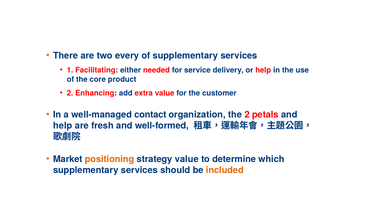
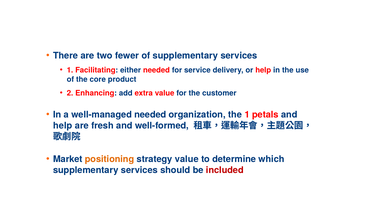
every: every -> fewer
well-managed contact: contact -> needed
the 2: 2 -> 1
included colour: orange -> red
